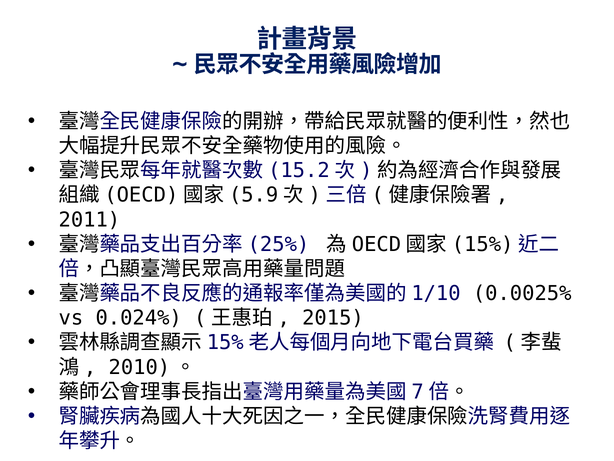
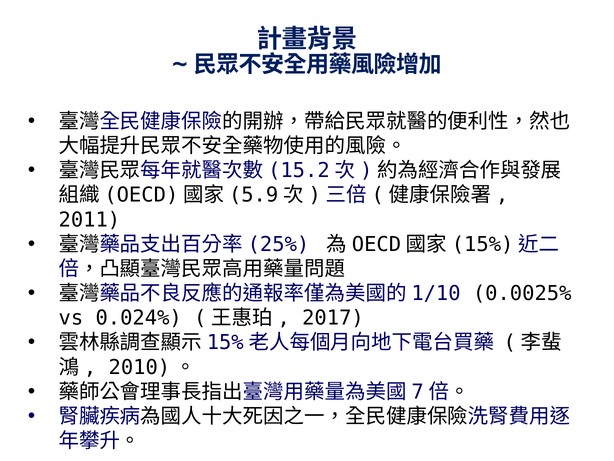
2015: 2015 -> 2017
